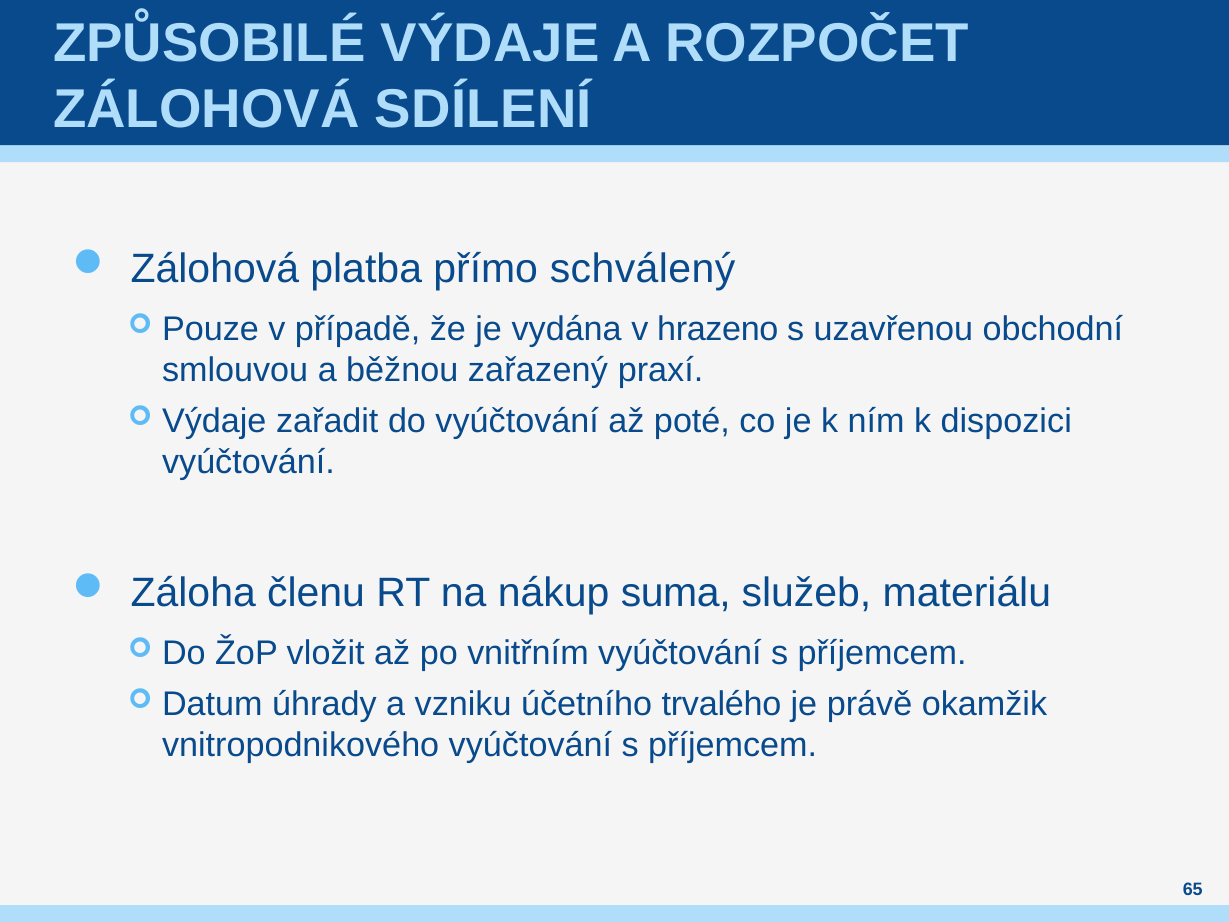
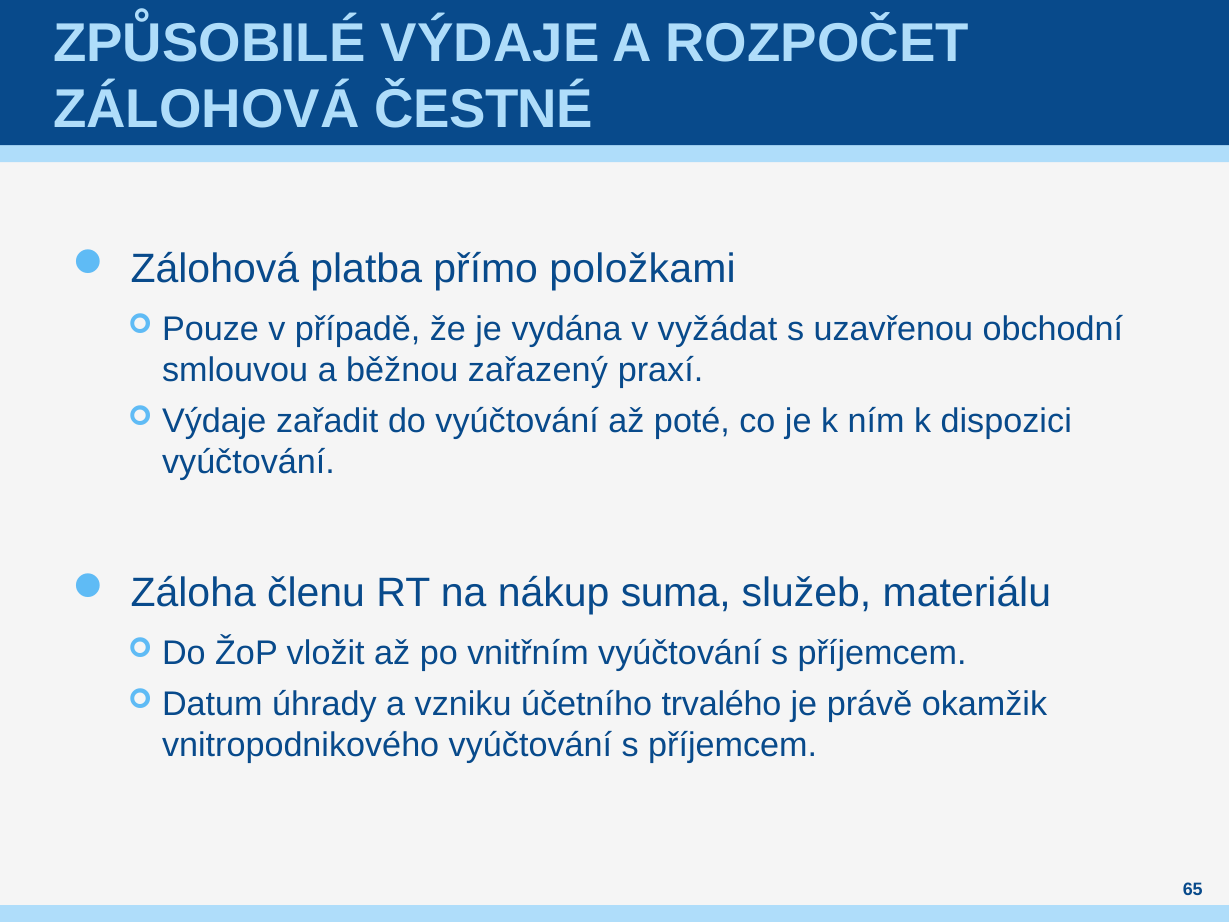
SDÍLENÍ: SDÍLENÍ -> ČESTNÉ
schválený: schválený -> položkami
hrazeno: hrazeno -> vyžádat
